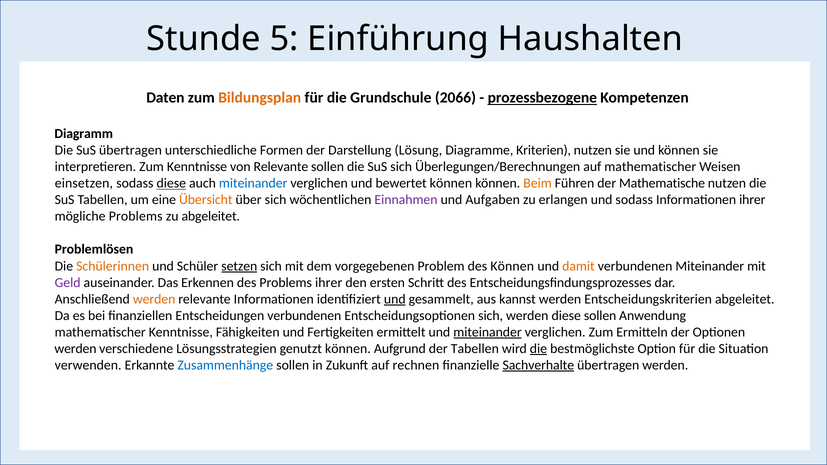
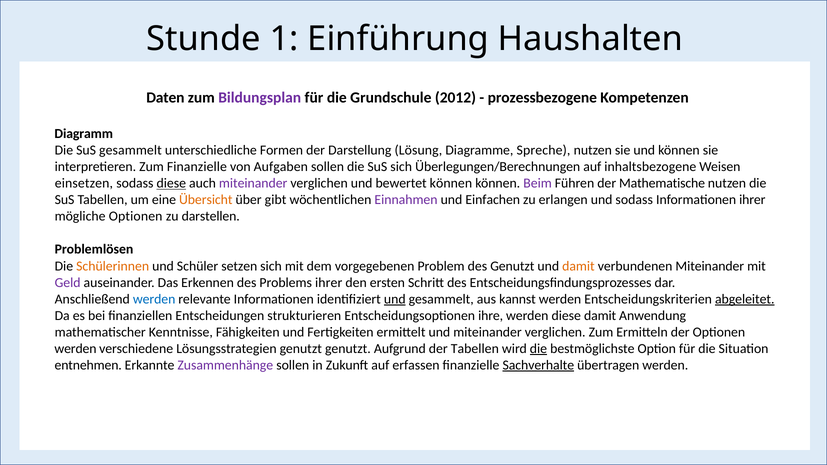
5: 5 -> 1
Bildungsplan colour: orange -> purple
2066: 2066 -> 2012
prozessbezogene underline: present -> none
SuS übertragen: übertragen -> gesammelt
Kriterien: Kriterien -> Spreche
Zum Kenntnisse: Kenntnisse -> Finanzielle
von Relevante: Relevante -> Aufgaben
auf mathematischer: mathematischer -> inhaltsbezogene
miteinander at (253, 183) colour: blue -> purple
Beim colour: orange -> purple
über sich: sich -> gibt
Aufgaben: Aufgaben -> Einfachen
mögliche Problems: Problems -> Optionen
zu abgeleitet: abgeleitet -> darstellen
setzen underline: present -> none
des Können: Können -> Genutzt
werden at (154, 299) colour: orange -> blue
abgeleitet at (745, 299) underline: none -> present
Entscheidungen verbundenen: verbundenen -> strukturieren
Entscheidungsoptionen sich: sich -> ihre
diese sollen: sollen -> damit
miteinander at (487, 332) underline: present -> none
genutzt können: können -> genutzt
verwenden: verwenden -> entnehmen
Zusammenhänge colour: blue -> purple
rechnen: rechnen -> erfassen
